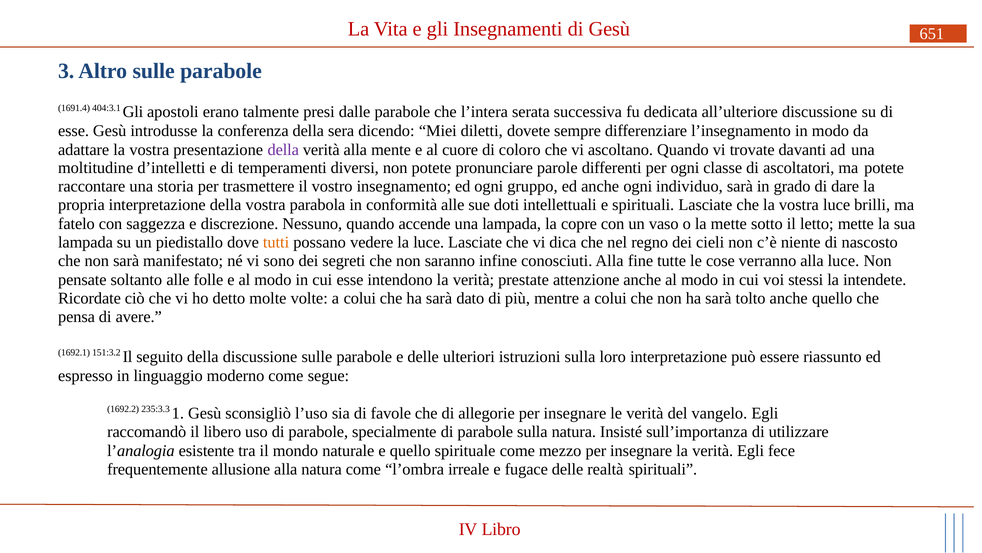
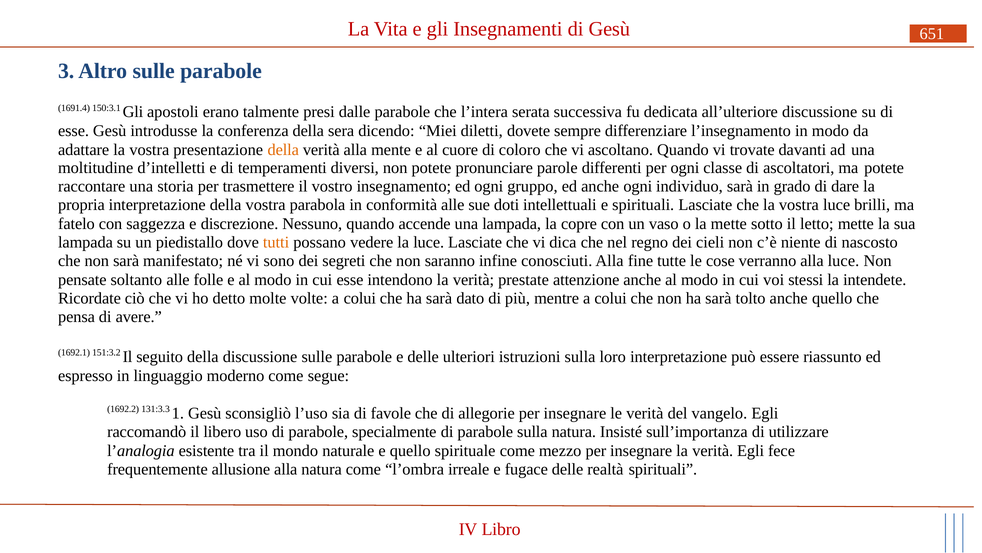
404:3.1: 404:3.1 -> 150:3.1
della at (283, 150) colour: purple -> orange
235:3.3: 235:3.3 -> 131:3.3
